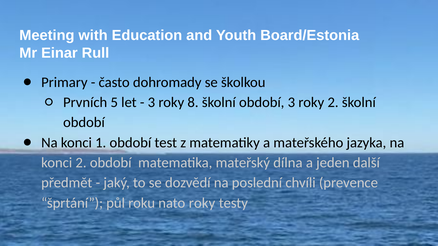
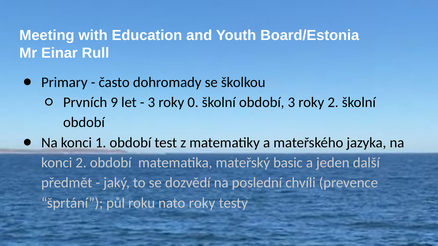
5: 5 -> 9
8: 8 -> 0
dílna: dílna -> basic
